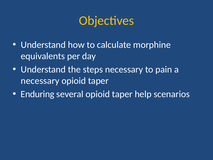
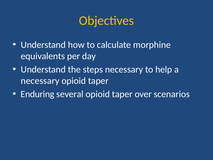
pain: pain -> help
help: help -> over
